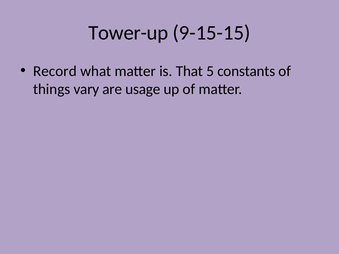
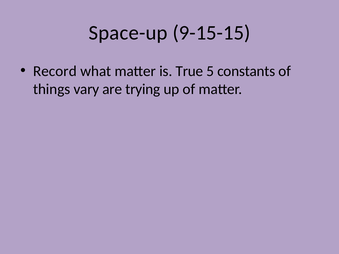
Tower-up: Tower-up -> Space-up
That: That -> True
usage: usage -> trying
